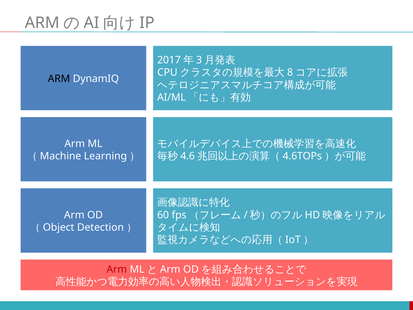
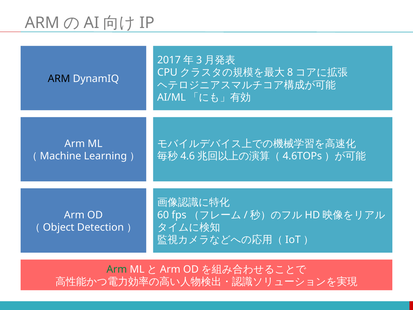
Arm at (117, 269) colour: red -> green
